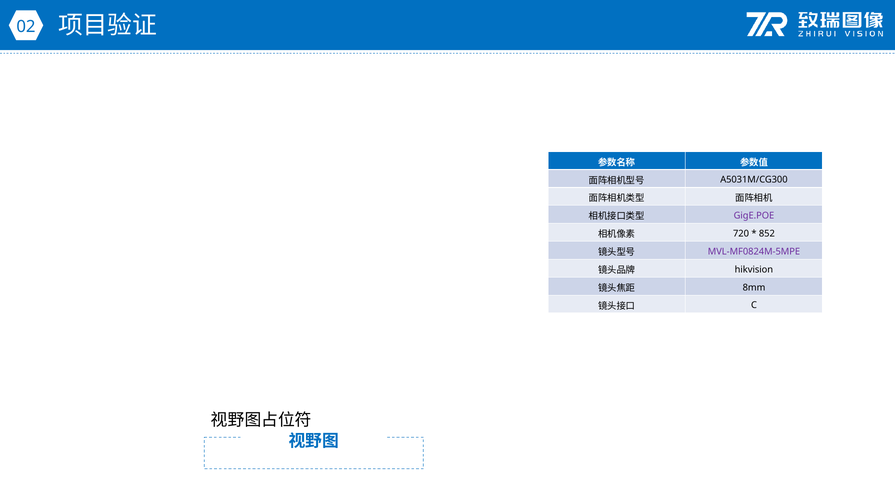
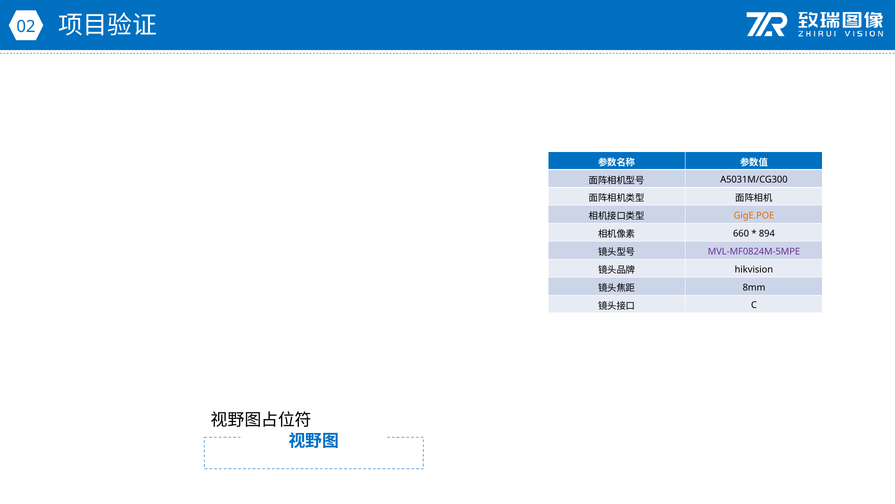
GigE.POE colour: purple -> orange
720: 720 -> 660
852: 852 -> 894
